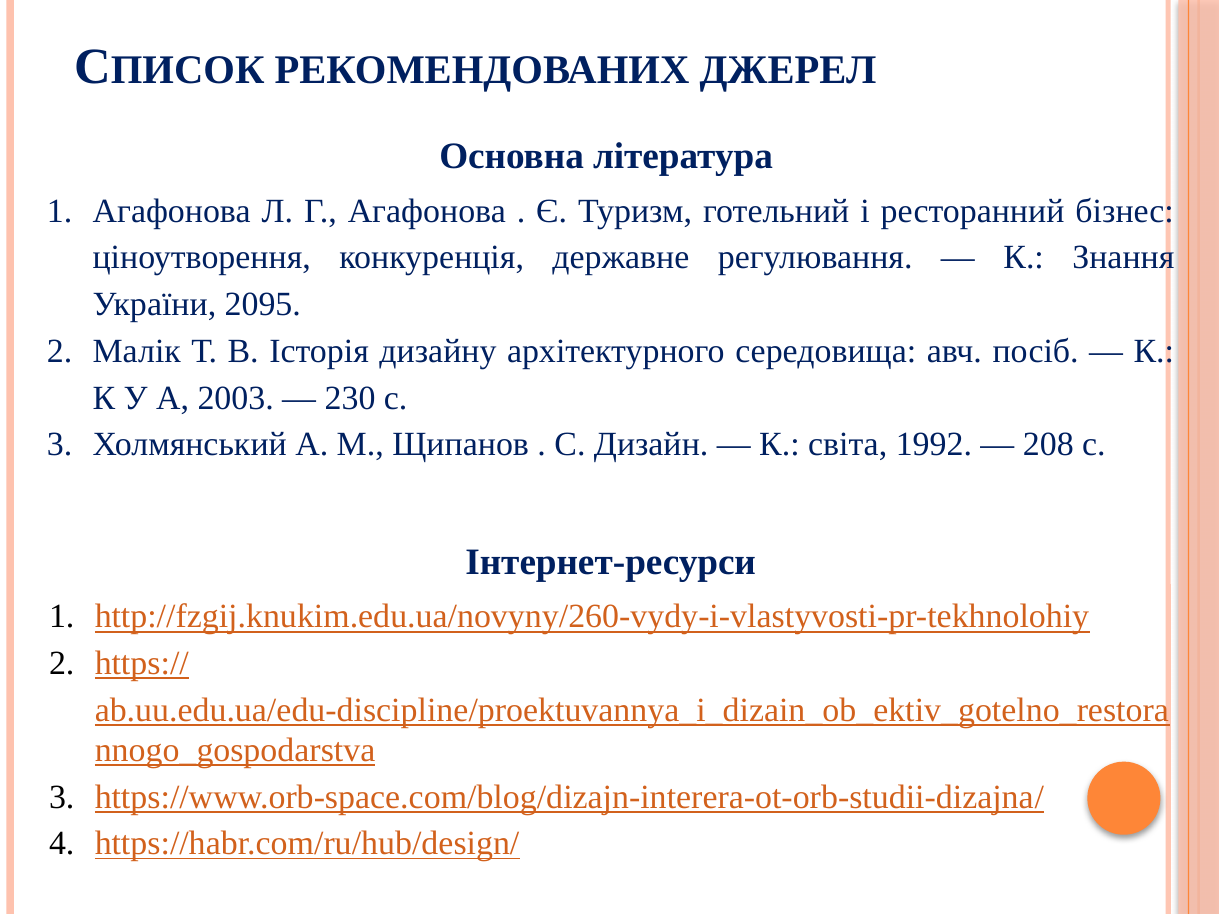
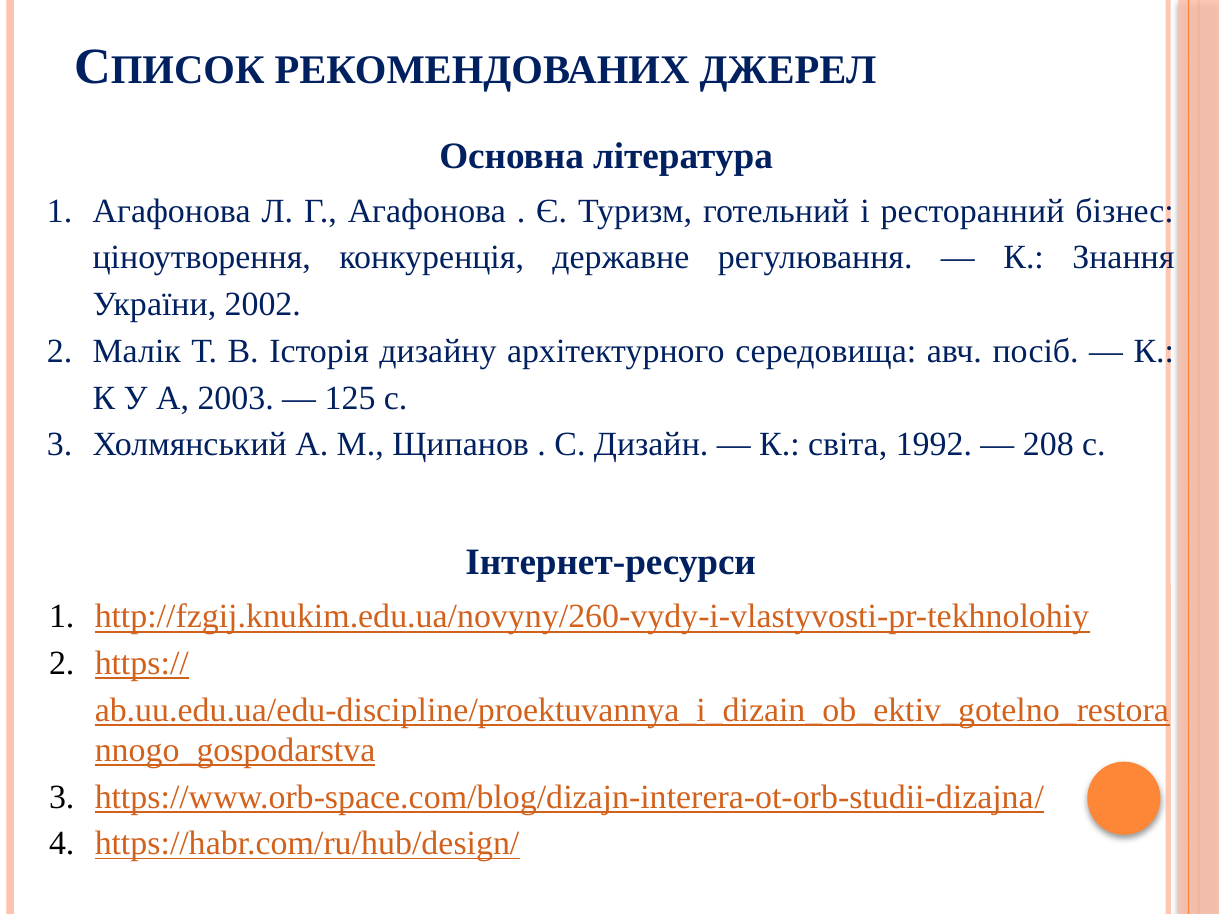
2095: 2095 -> 2002
230: 230 -> 125
